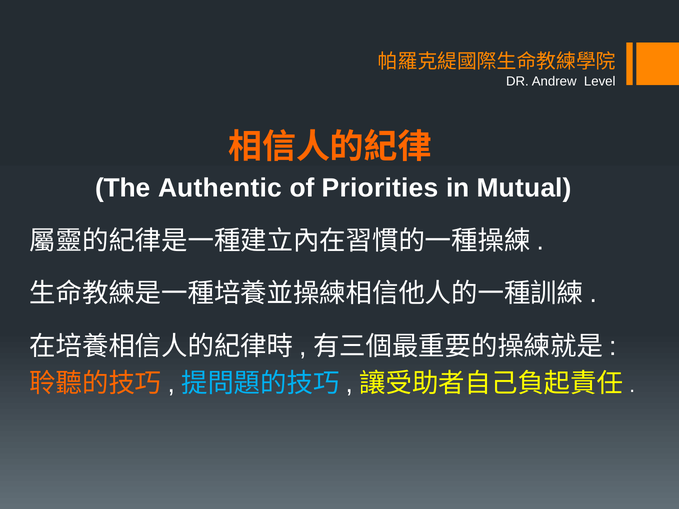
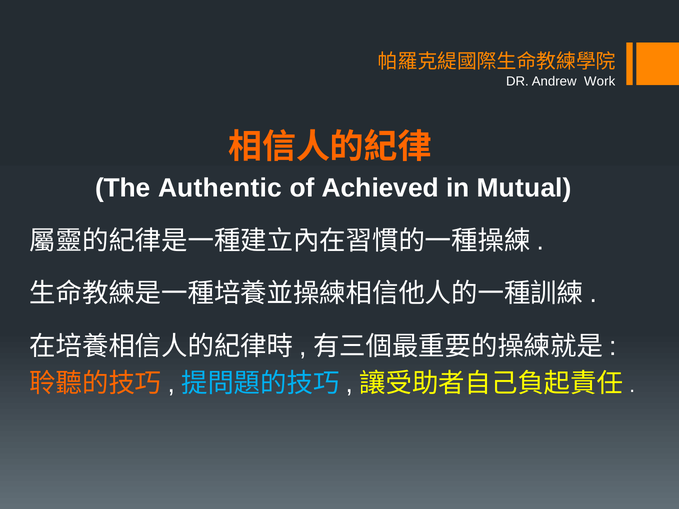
Level: Level -> Work
Priorities: Priorities -> Achieved
